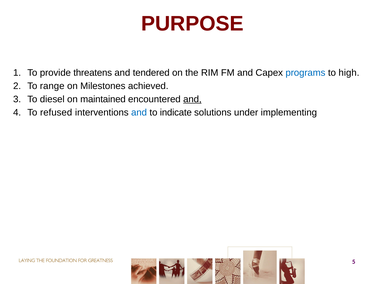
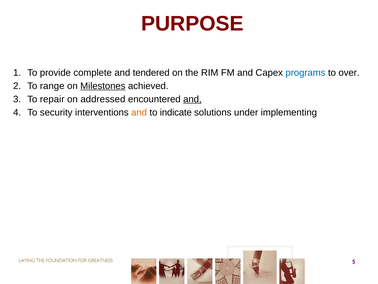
threatens: threatens -> complete
high: high -> over
Milestones underline: none -> present
diesel: diesel -> repair
maintained: maintained -> addressed
refused: refused -> security
and at (139, 112) colour: blue -> orange
